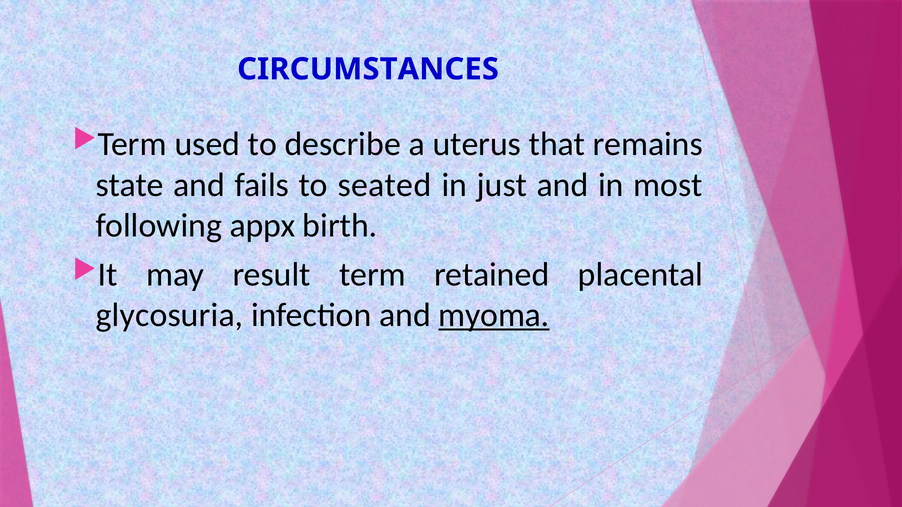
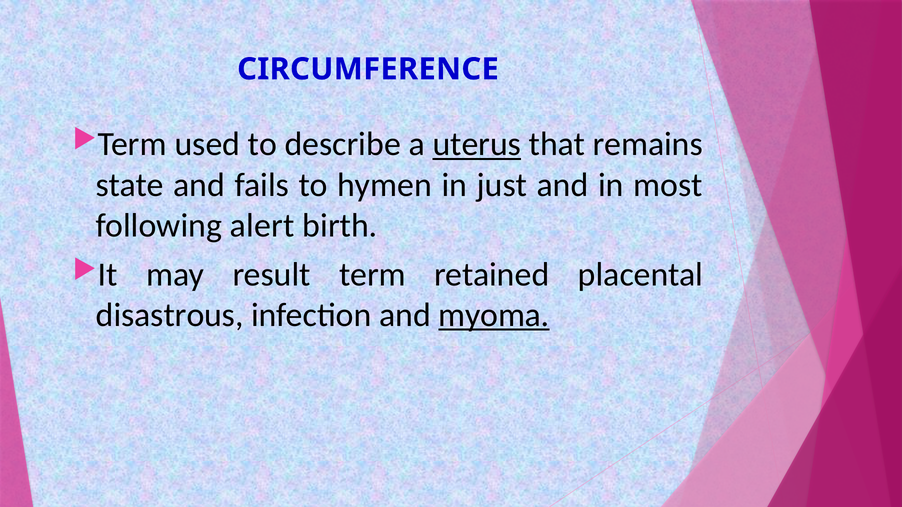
CIRCUMSTANCES: CIRCUMSTANCES -> CIRCUMFERENCE
uterus underline: none -> present
seated: seated -> hymen
appx: appx -> alert
glycosuria: glycosuria -> disastrous
